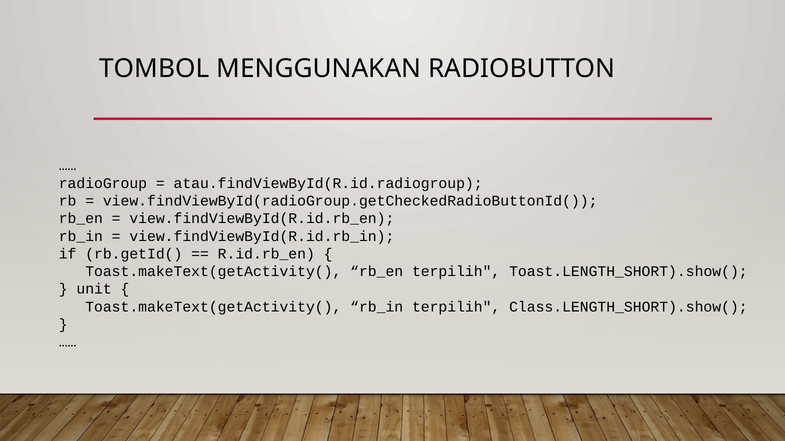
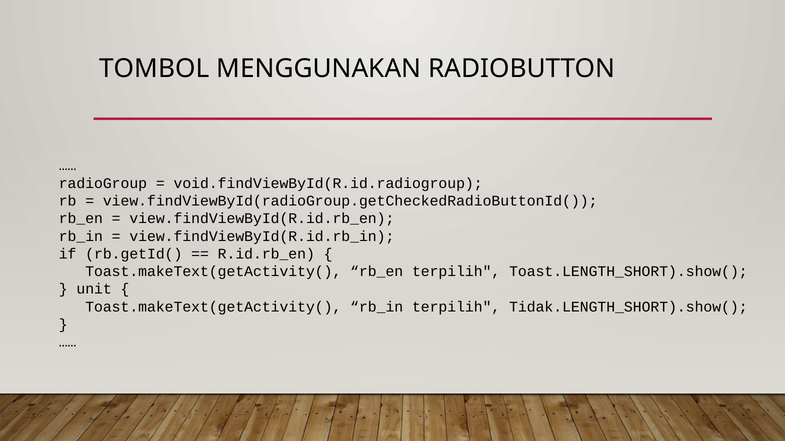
atau.findViewById(R.id.radiogroup: atau.findViewById(R.id.radiogroup -> void.findViewById(R.id.radiogroup
Class.LENGTH_SHORT).show(: Class.LENGTH_SHORT).show( -> Tidak.LENGTH_SHORT).show(
